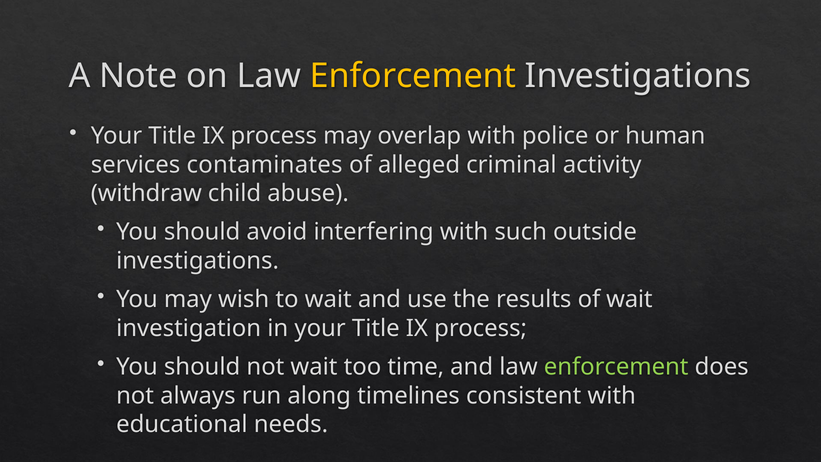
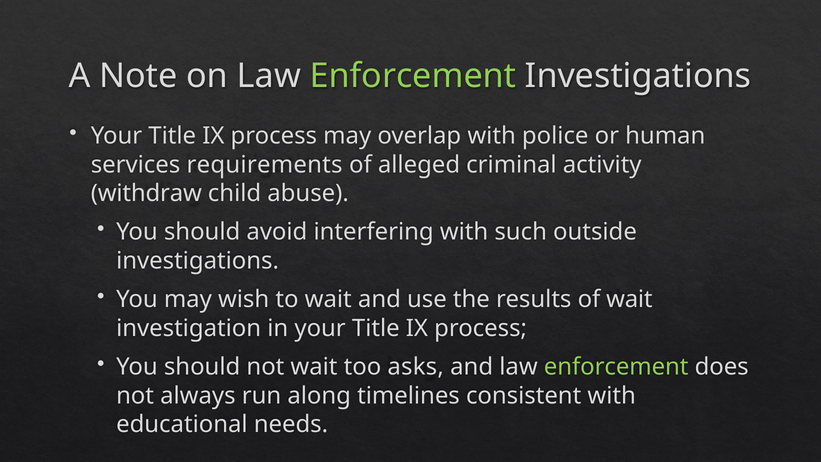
Enforcement at (413, 76) colour: yellow -> light green
contaminates: contaminates -> requirements
time: time -> asks
